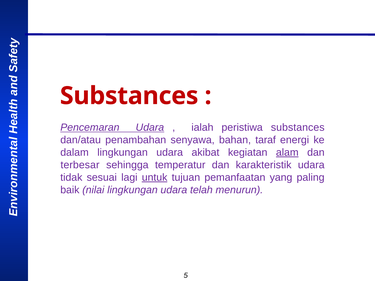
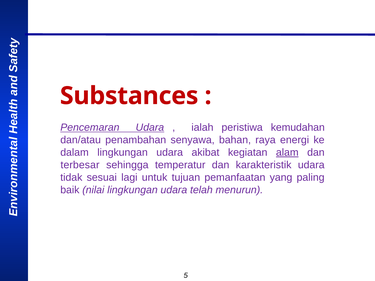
peristiwa substances: substances -> kemudahan
taraf: taraf -> raya
untuk underline: present -> none
